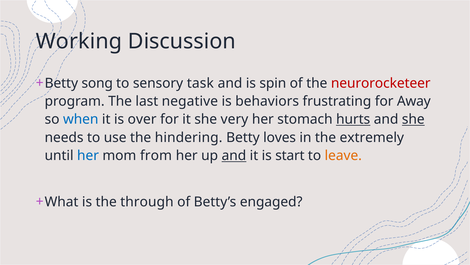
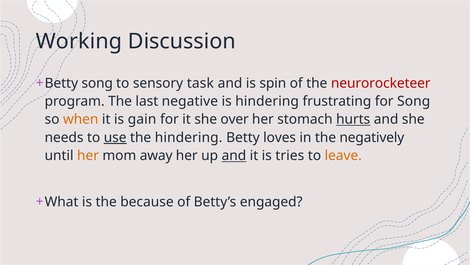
is behaviors: behaviors -> hindering
for Away: Away -> Song
when colour: blue -> orange
over: over -> gain
very: very -> over
she at (413, 119) underline: present -> none
use underline: none -> present
extremely: extremely -> negatively
her at (88, 155) colour: blue -> orange
from: from -> away
start: start -> tries
through: through -> because
